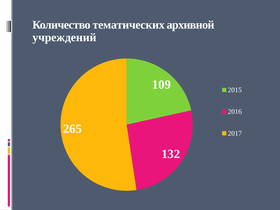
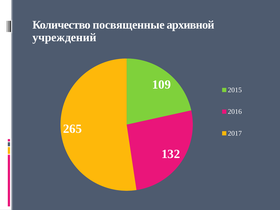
тематических: тематических -> посвященные
